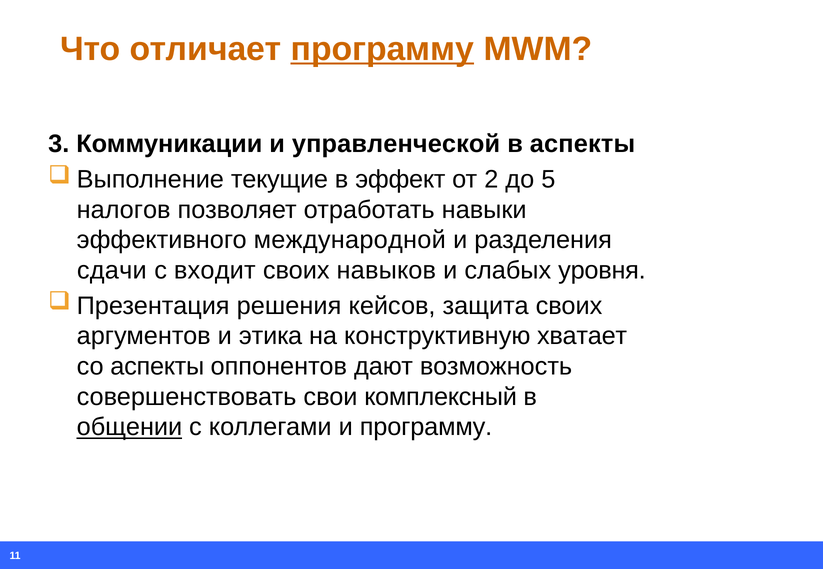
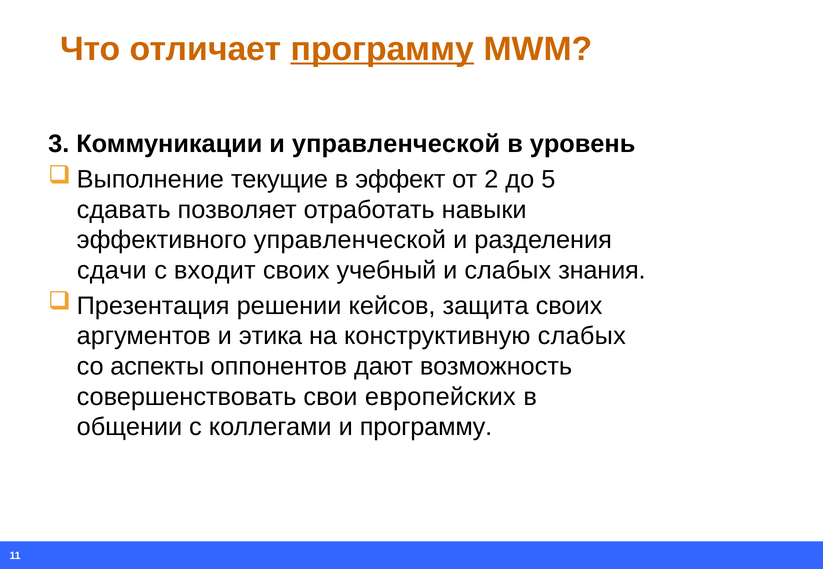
в аспекты: аспекты -> уровень
налогов: налогов -> сдавать
эффективного международной: международной -> управленческой
навыков: навыков -> учебный
уровня: уровня -> знания
решения: решения -> решении
конструктивную хватает: хватает -> слабых
комплексный: комплексный -> европейских
общении underline: present -> none
